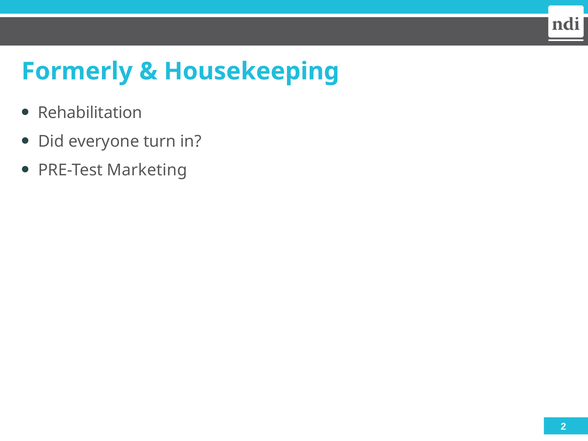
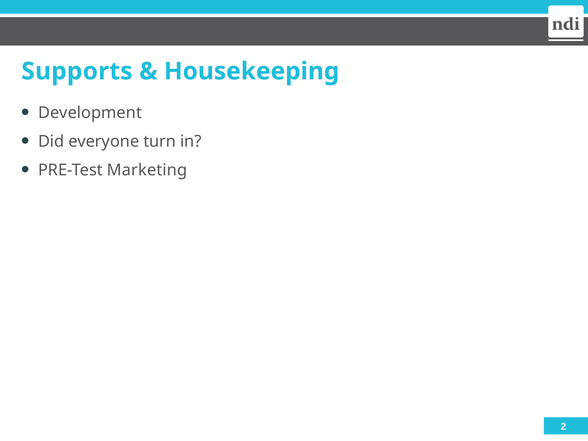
Formerly: Formerly -> Supports
Rehabilitation: Rehabilitation -> Development
